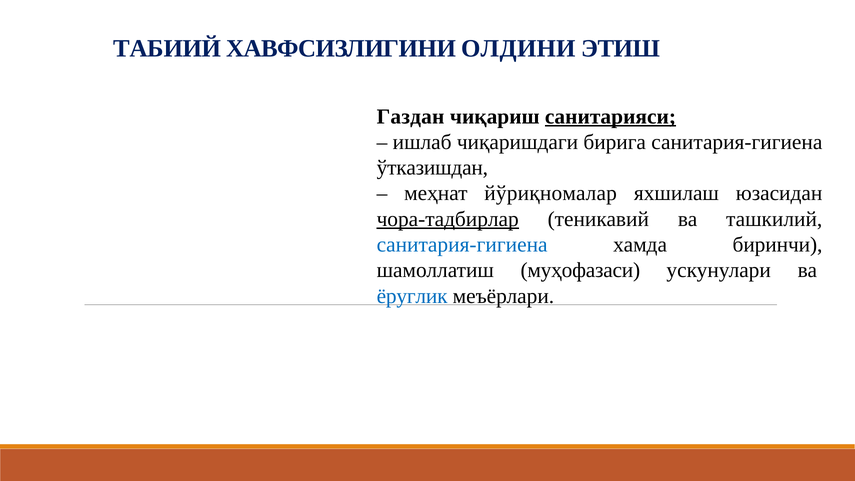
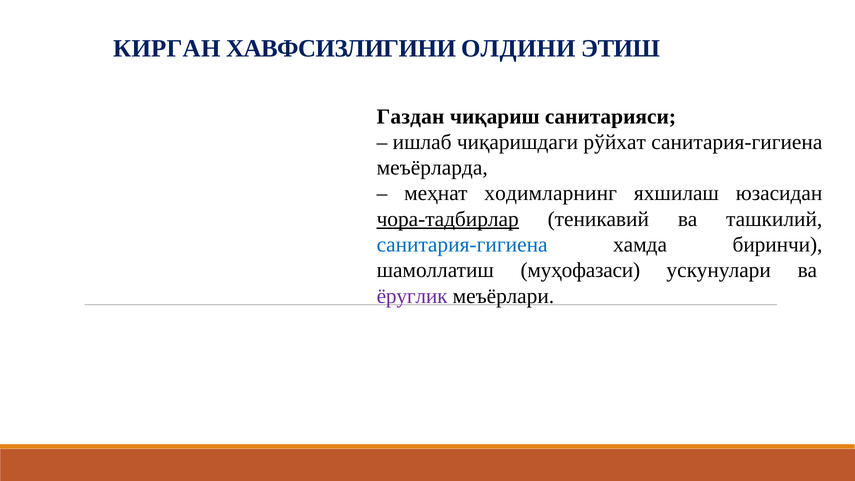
ТАБИИЙ: ТАБИИЙ -> КИРГАН
санитарияси underline: present -> none
бирига: бирига -> рўйхат
ўтказишдан: ўтказишдан -> меъёрларда
йўриқномалар: йўриқномалар -> ходимларнинг
ёруглик colour: blue -> purple
